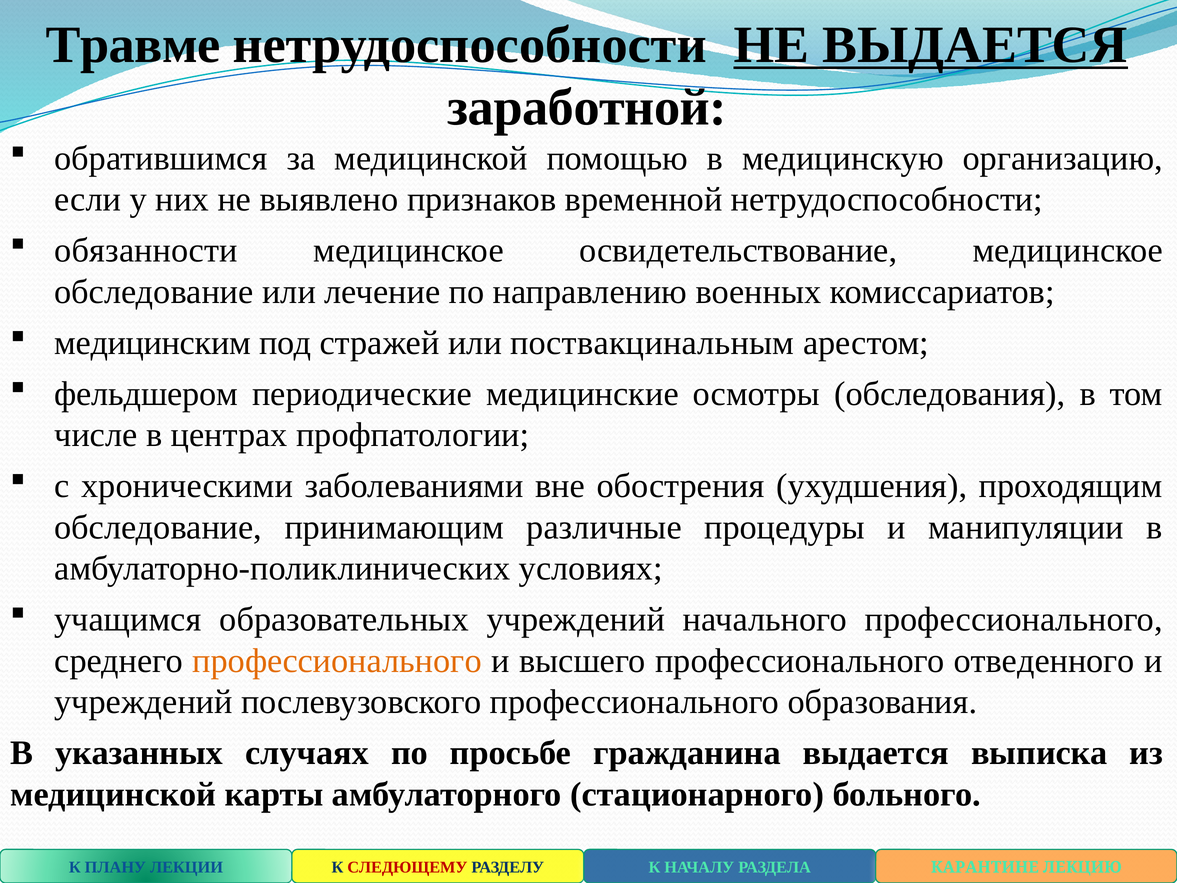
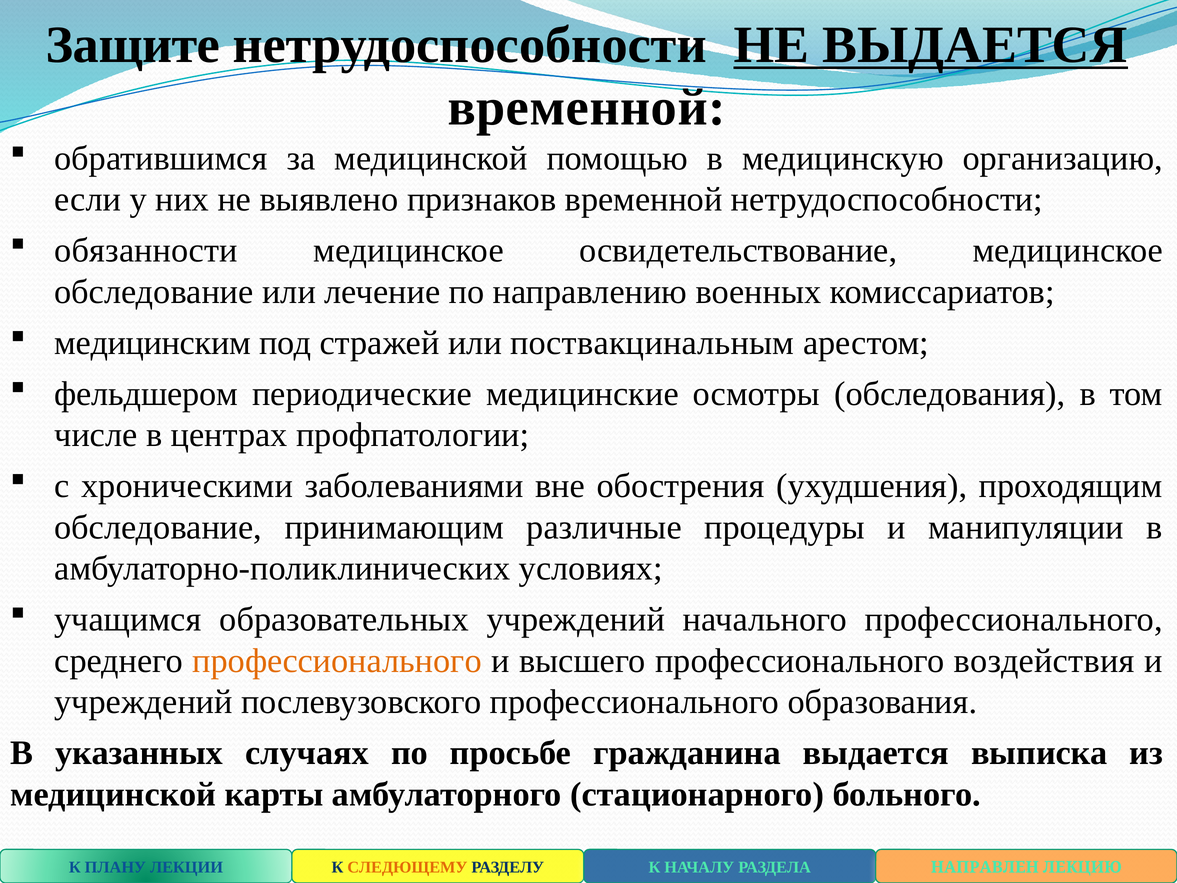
Травме: Травме -> Защите
заработной at (587, 108): заработной -> временной
отведенного: отведенного -> воздействия
СЛЕДЮЩЕМУ colour: red -> orange
КАРАНТИНЕ: КАРАНТИНЕ -> НАПРАВЛЕН
